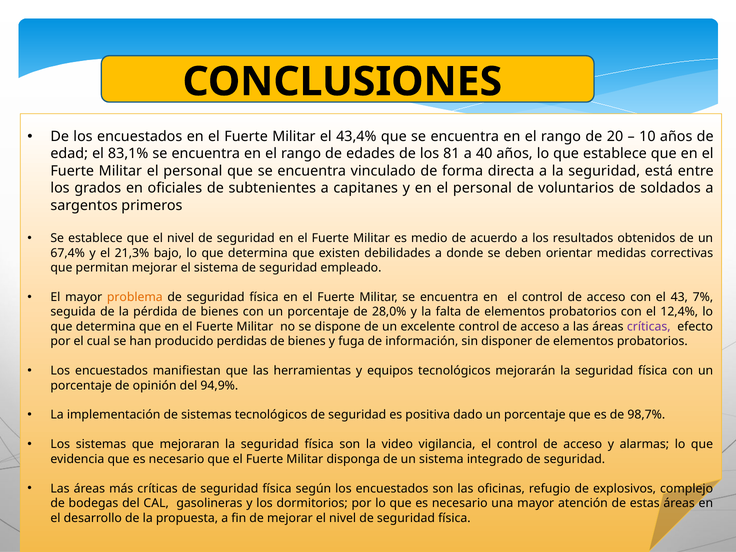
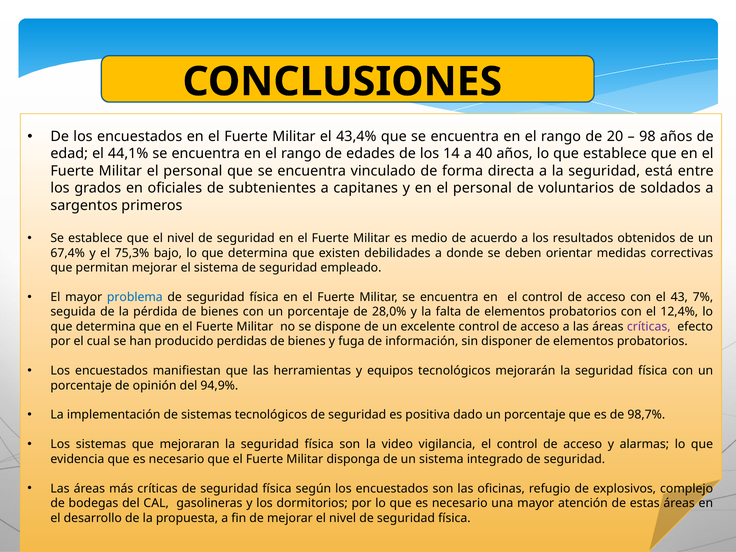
10: 10 -> 98
83,1%: 83,1% -> 44,1%
81: 81 -> 14
21,3%: 21,3% -> 75,3%
problema colour: orange -> blue
